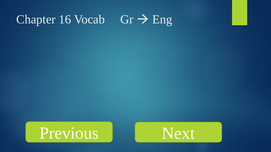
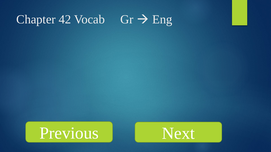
16: 16 -> 42
